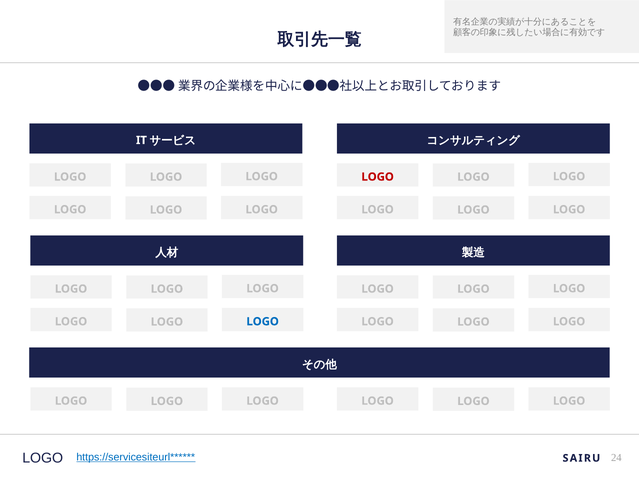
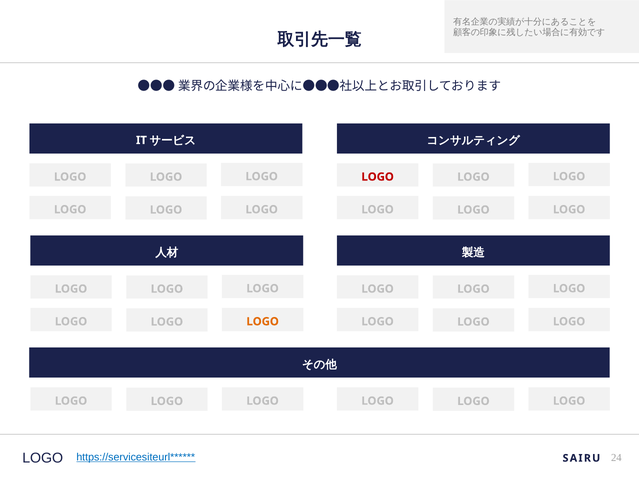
LOGO at (263, 322) colour: blue -> orange
